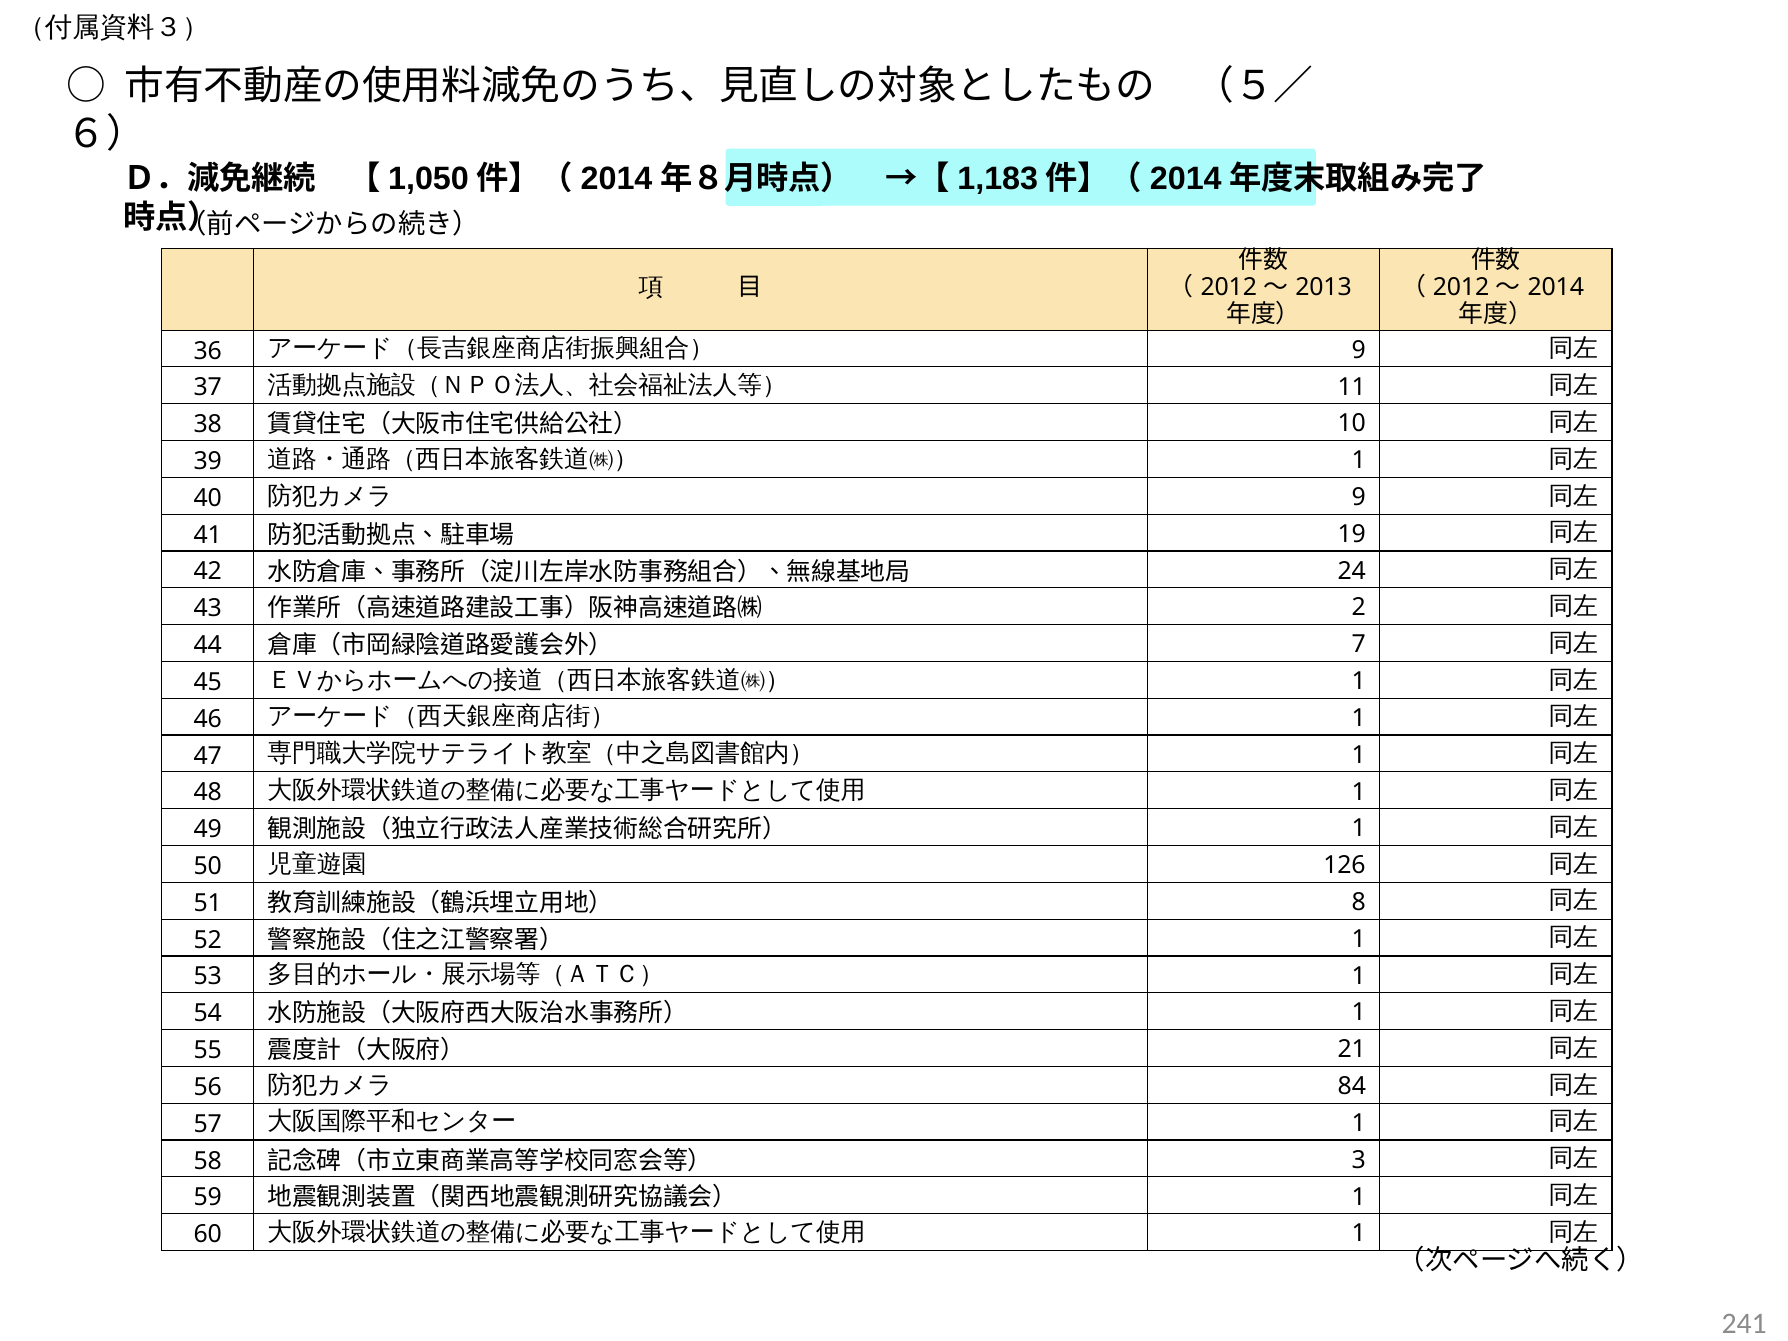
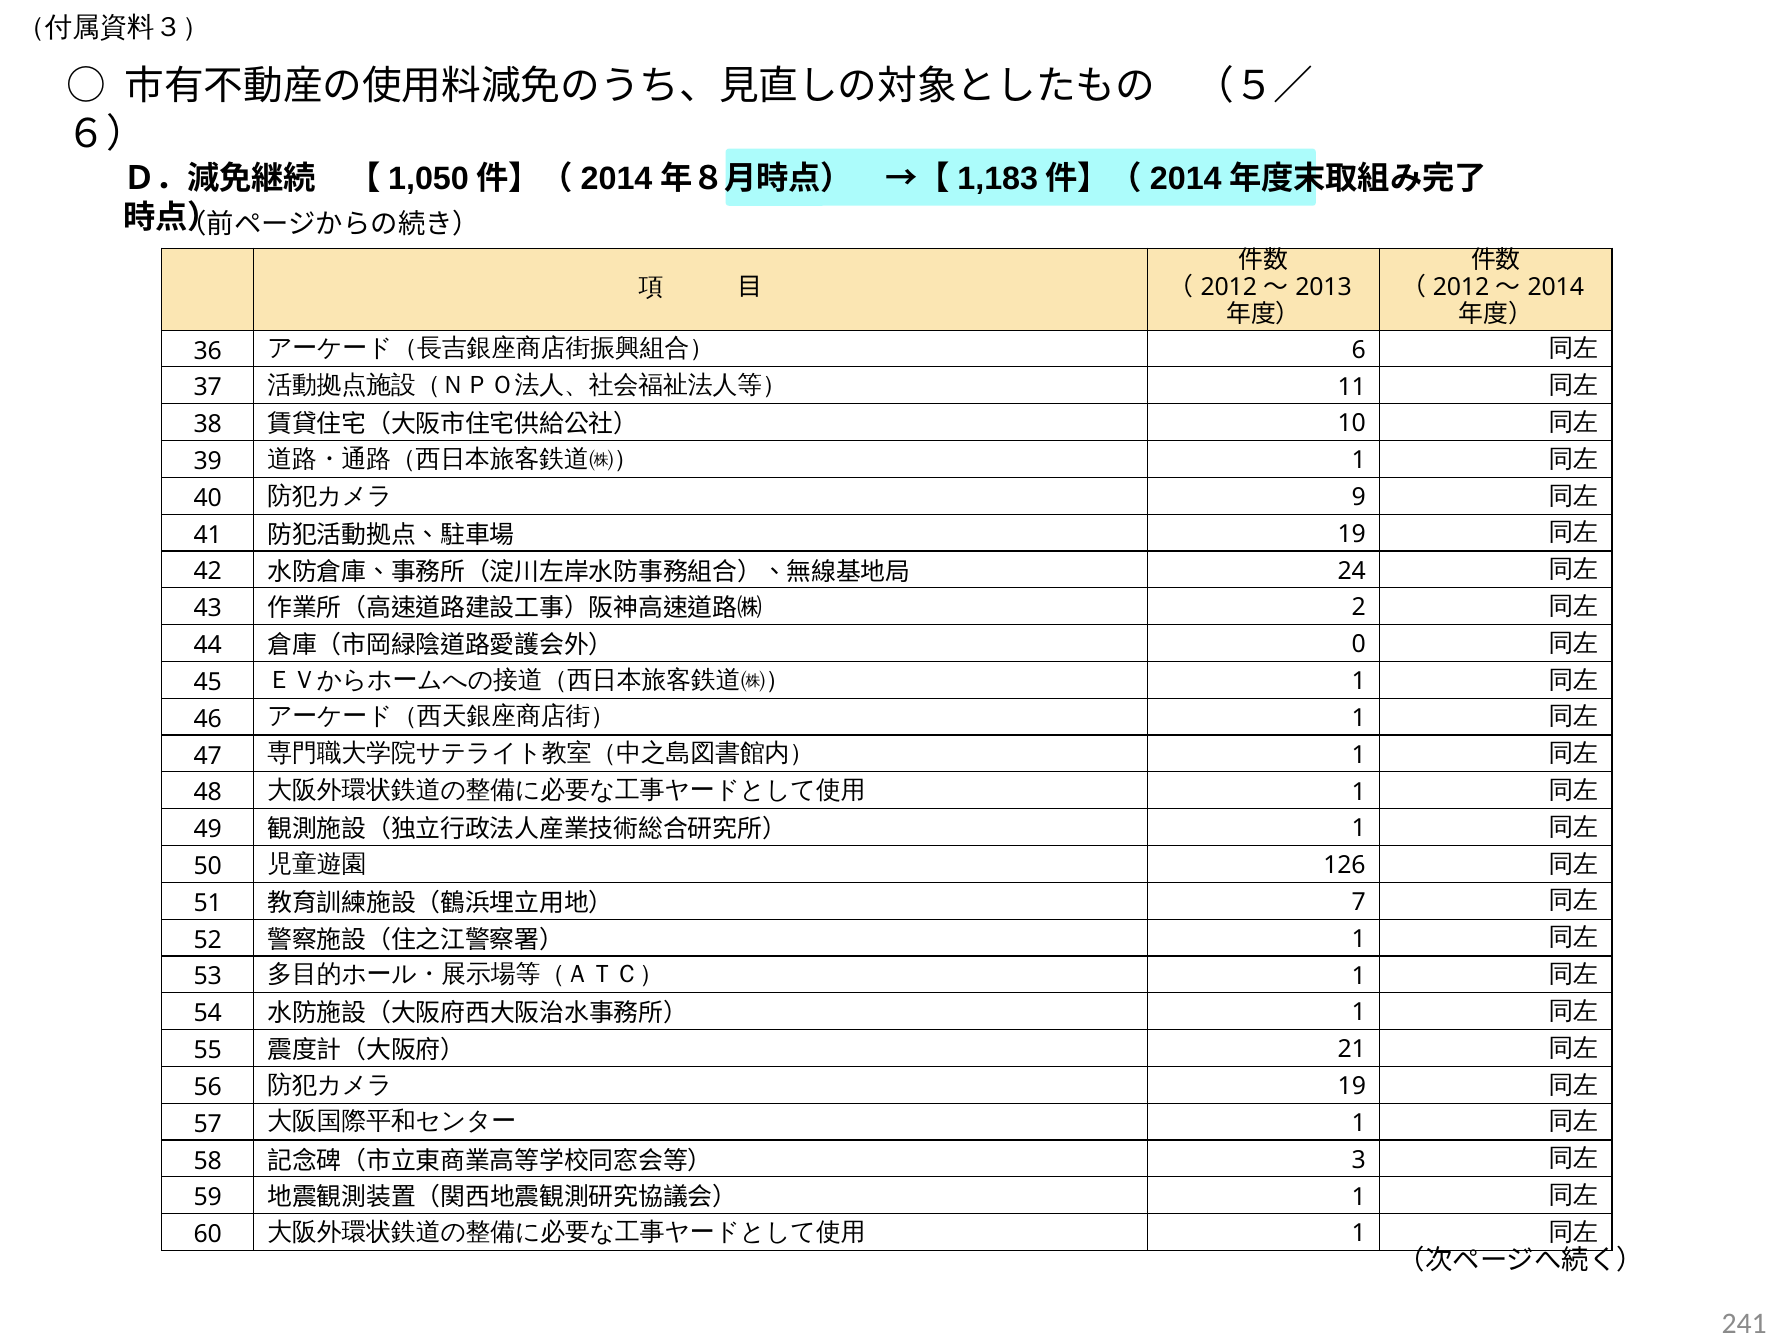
9 at (1359, 350): 9 -> 6
7: 7 -> 0
8: 8 -> 7
84 at (1352, 1086): 84 -> 19
